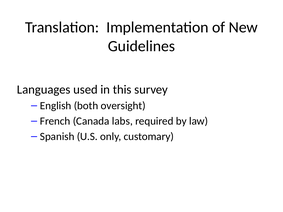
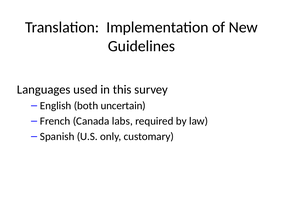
oversight: oversight -> uncertain
